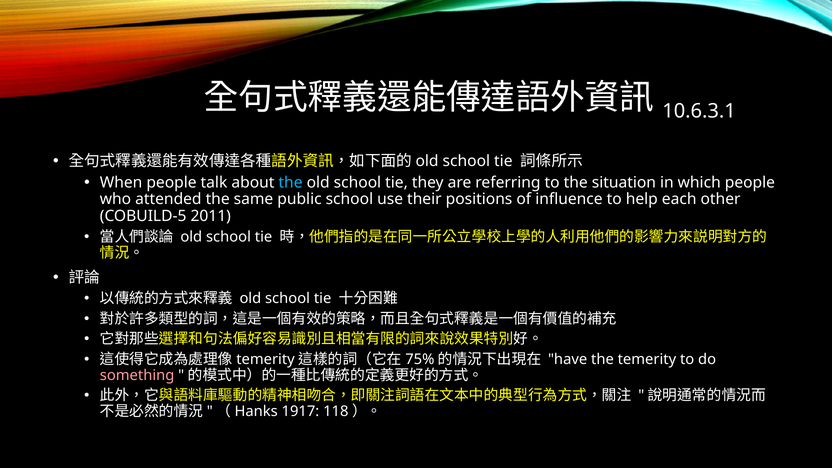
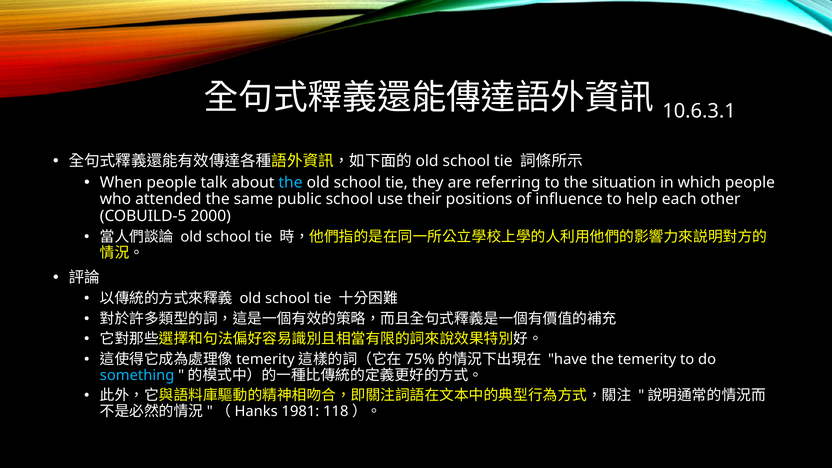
2011: 2011 -> 2000
something colour: pink -> light blue
1917: 1917 -> 1981
